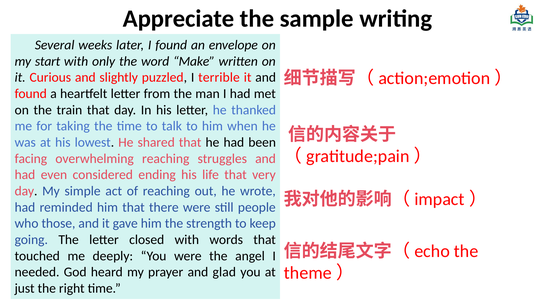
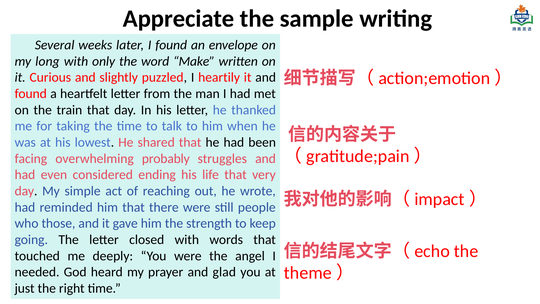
start: start -> long
terrible: terrible -> heartily
overwhelming reaching: reaching -> probably
